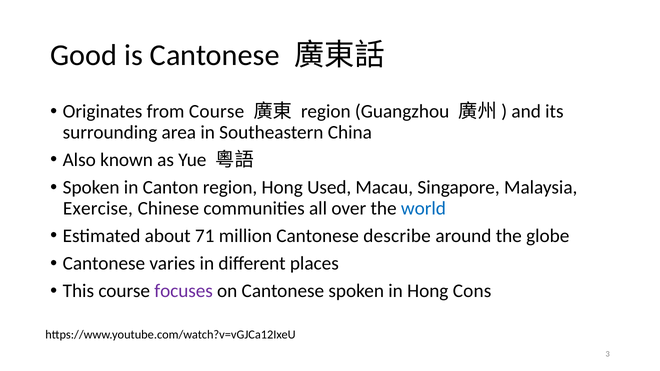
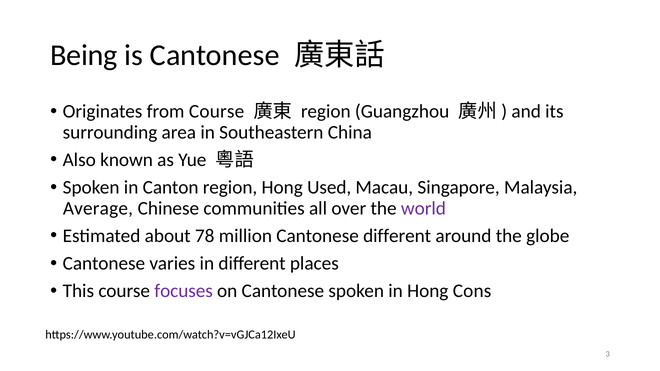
Good: Good -> Being
Exercise: Exercise -> Average
world colour: blue -> purple
71: 71 -> 78
Cantonese describe: describe -> different
